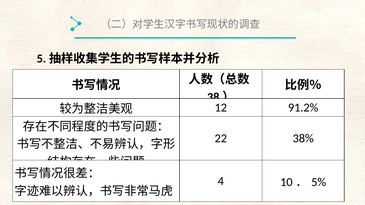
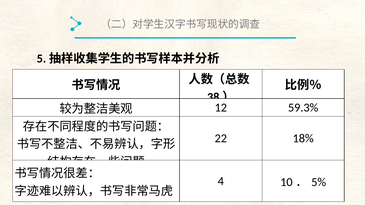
91.2%: 91.2% -> 59.3%
38%: 38% -> 18%
